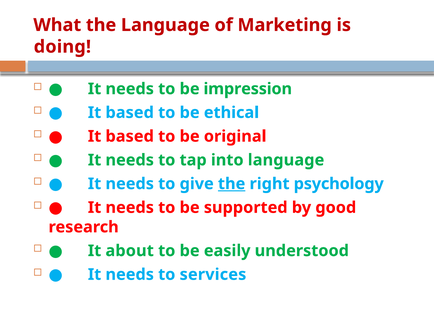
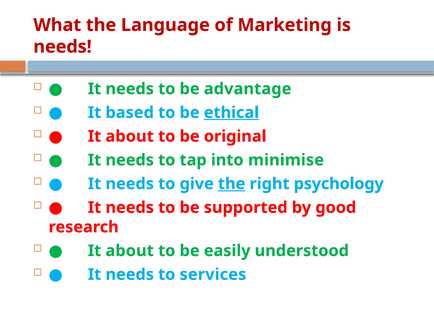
doing at (62, 47): doing -> needs
impression: impression -> advantage
ethical underline: none -> present
based at (130, 137): based -> about
into language: language -> minimise
